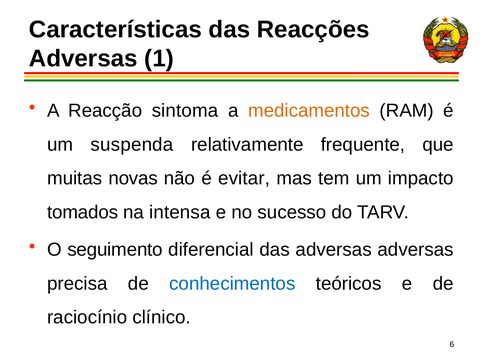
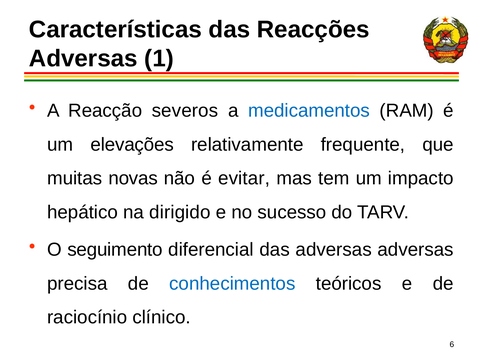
sintoma: sintoma -> severos
medicamentos colour: orange -> blue
suspenda: suspenda -> elevações
tomados: tomados -> hepático
intensa: intensa -> dirigido
